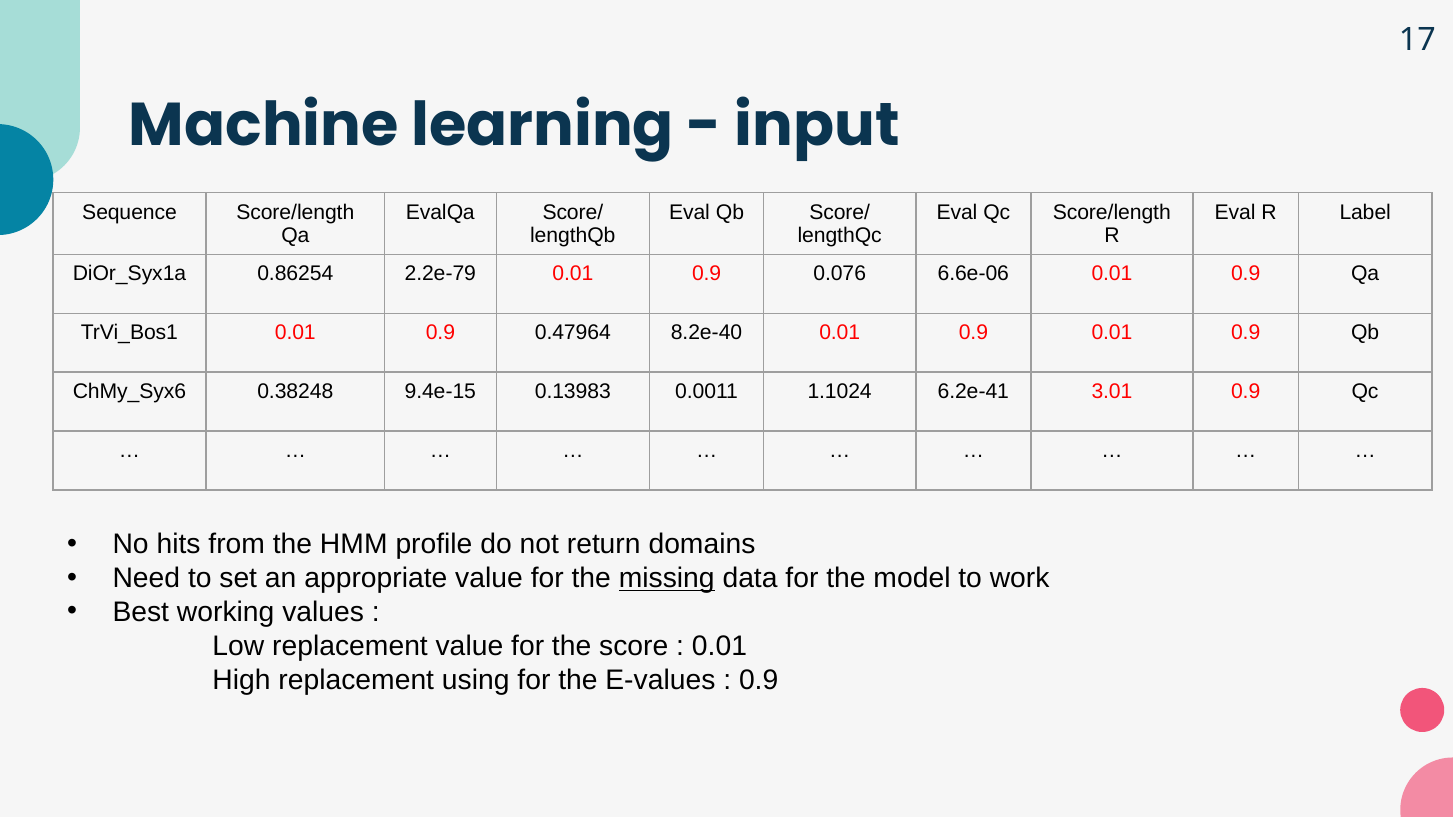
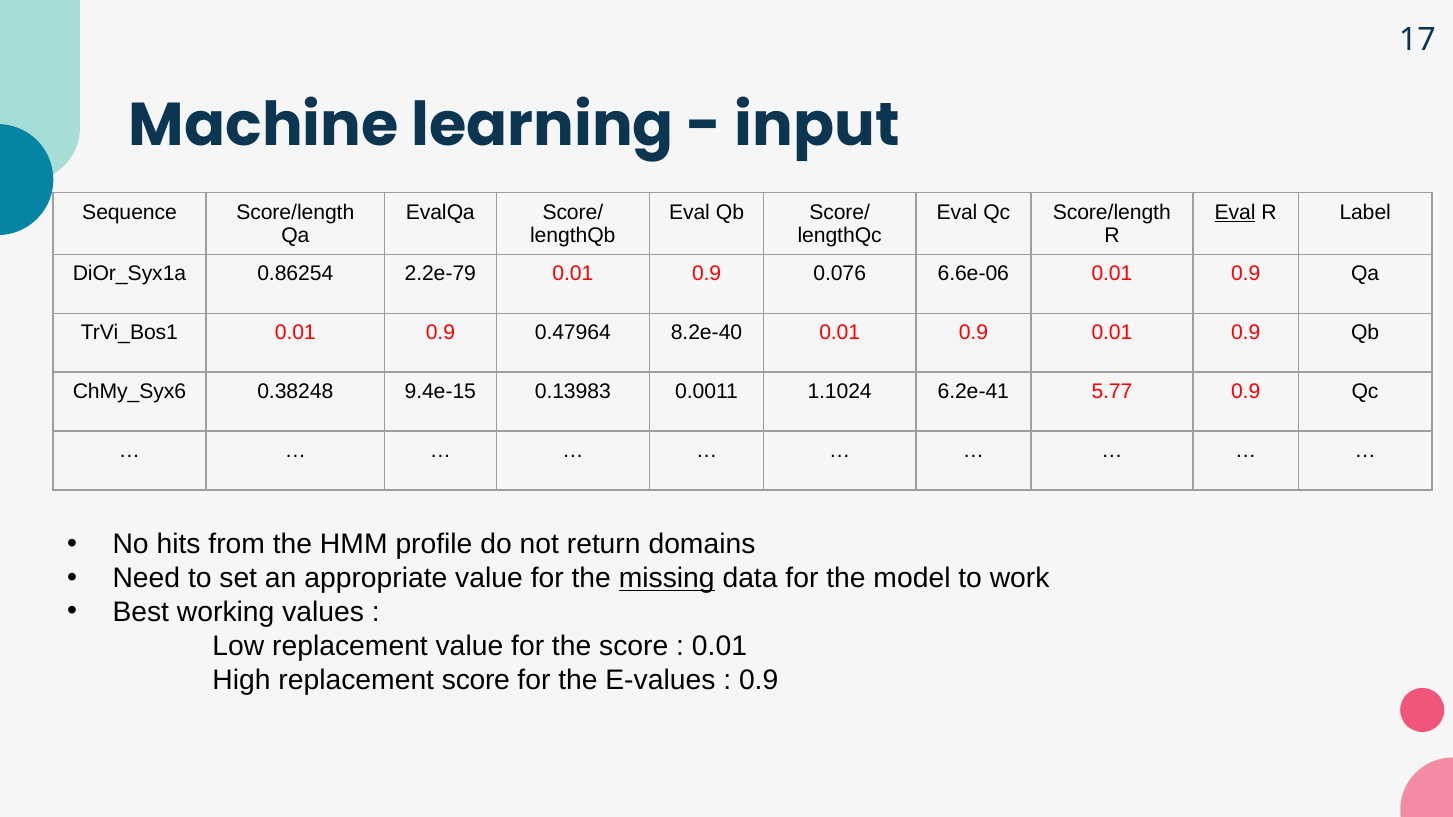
Eval at (1235, 212) underline: none -> present
3.01: 3.01 -> 5.77
replacement using: using -> score
